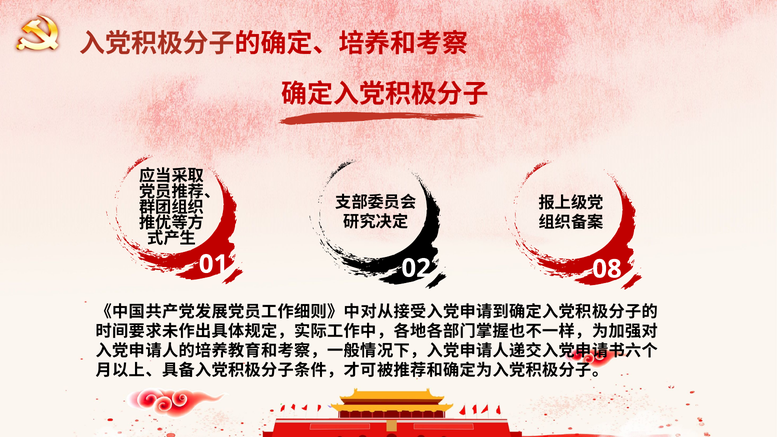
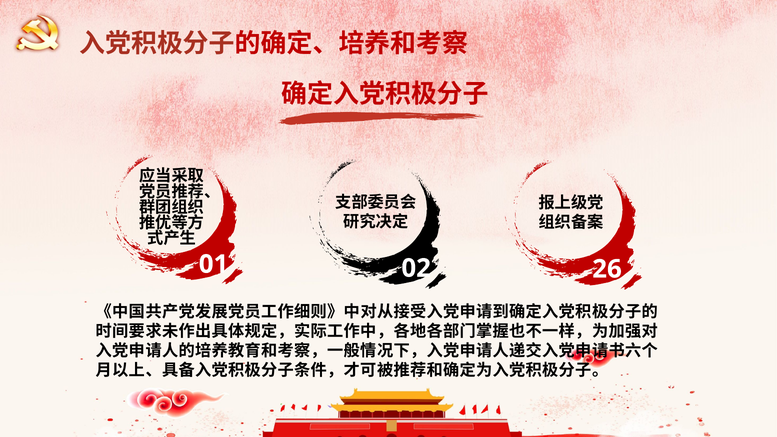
08: 08 -> 26
